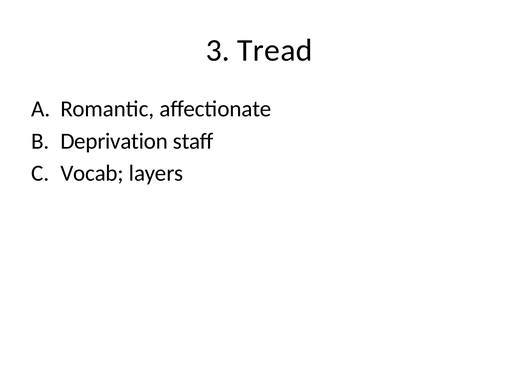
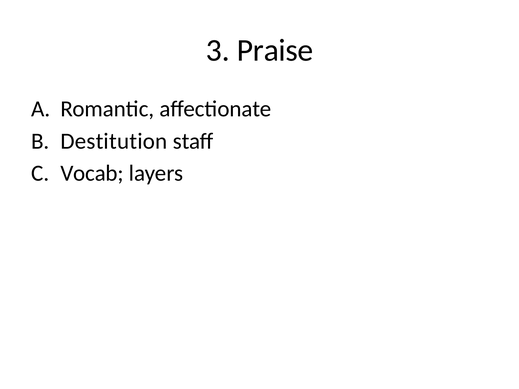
Tread: Tread -> Praise
Deprivation: Deprivation -> Destitution
